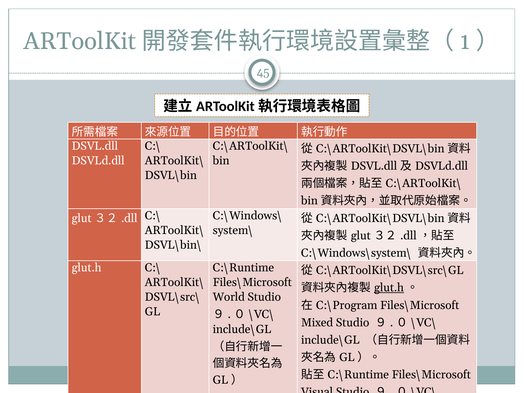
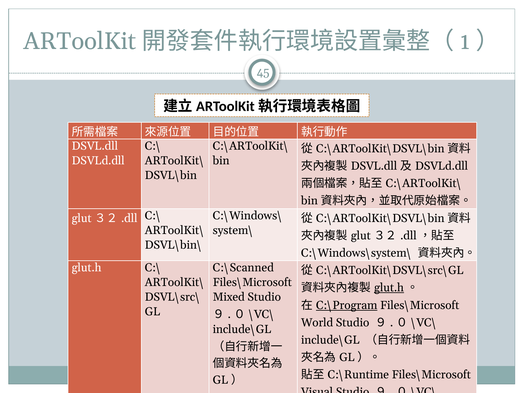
C:\Runtime at (243, 268): C:\Runtime -> C:\Scanned
World: World -> Mixed
C:\Program underline: none -> present
Mixed: Mixed -> World
